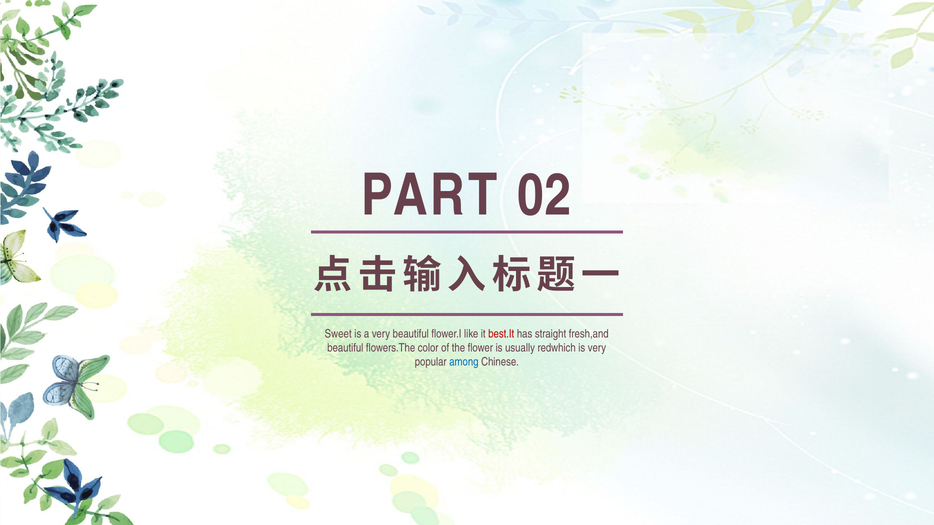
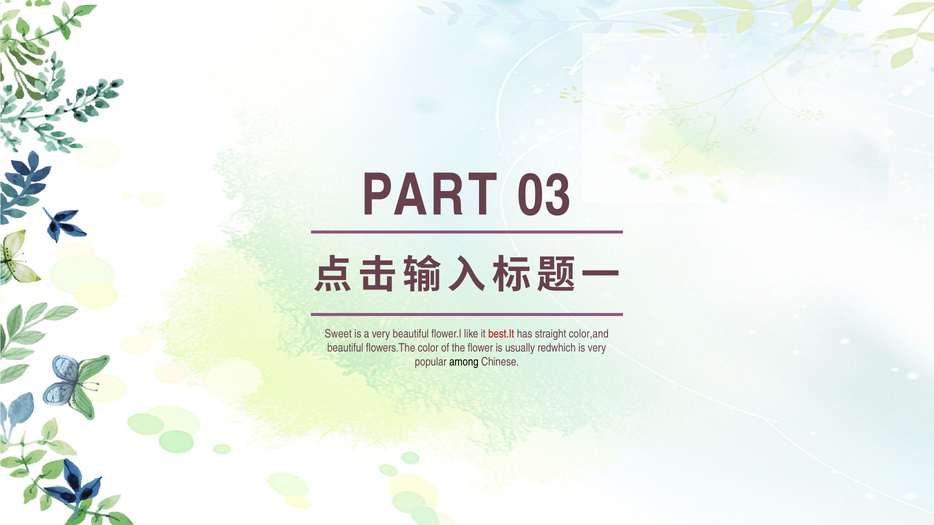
02: 02 -> 03
fresh,and: fresh,and -> color,and
among colour: blue -> black
